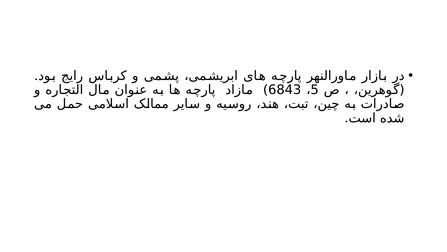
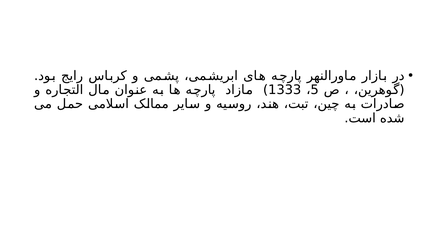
6843: 6843 -> 1333
